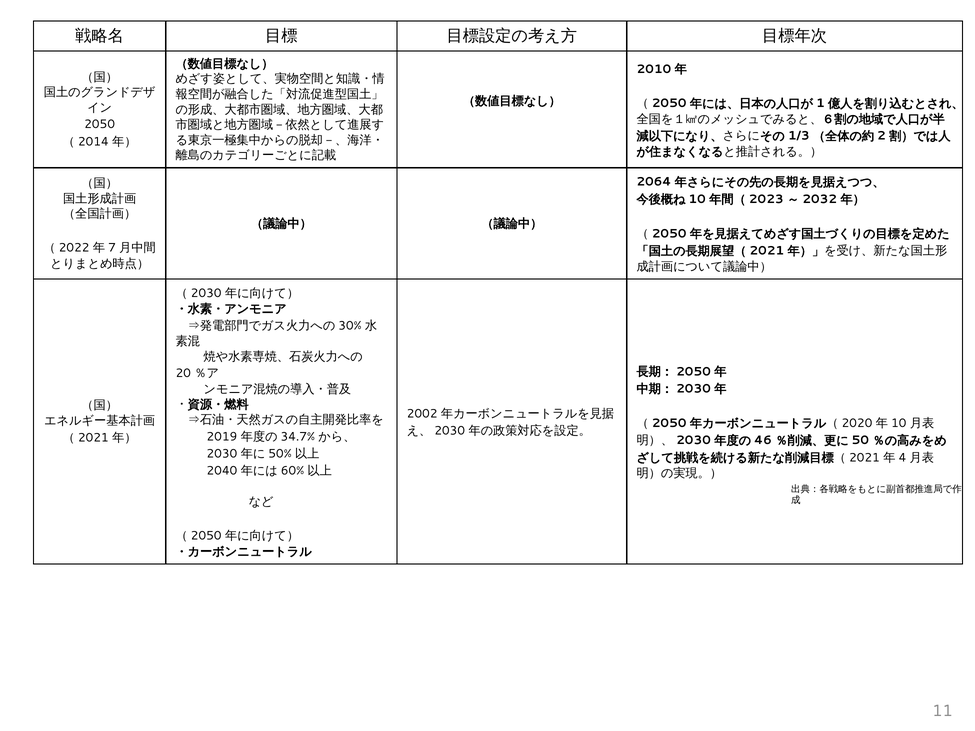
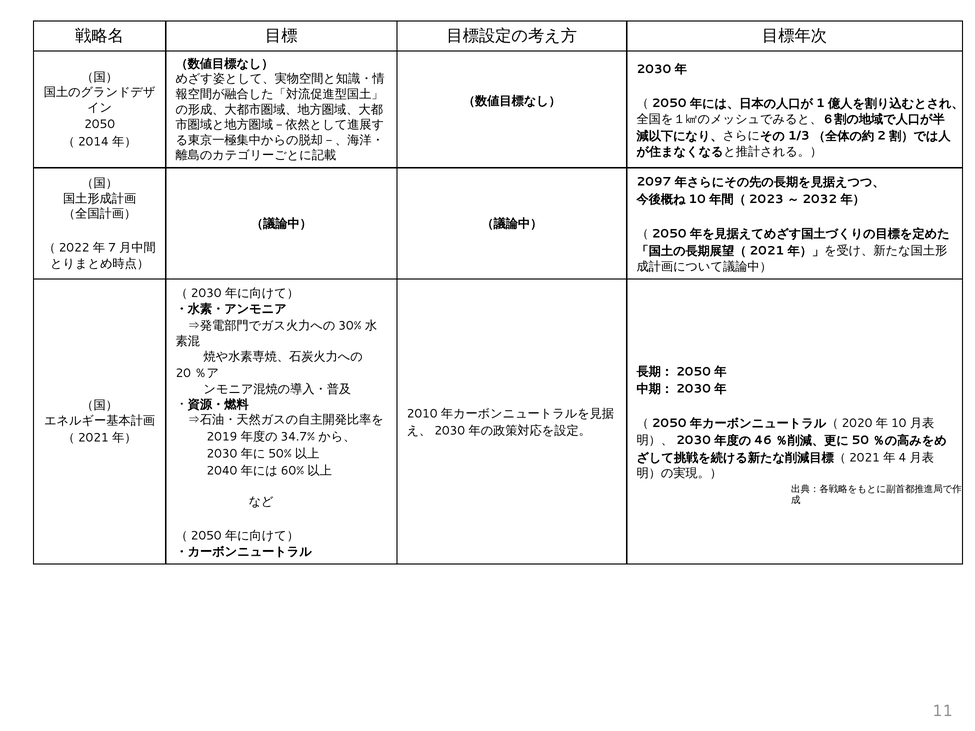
2010 at (654, 69): 2010 -> 2030
2064: 2064 -> 2097
2002: 2002 -> 2010
